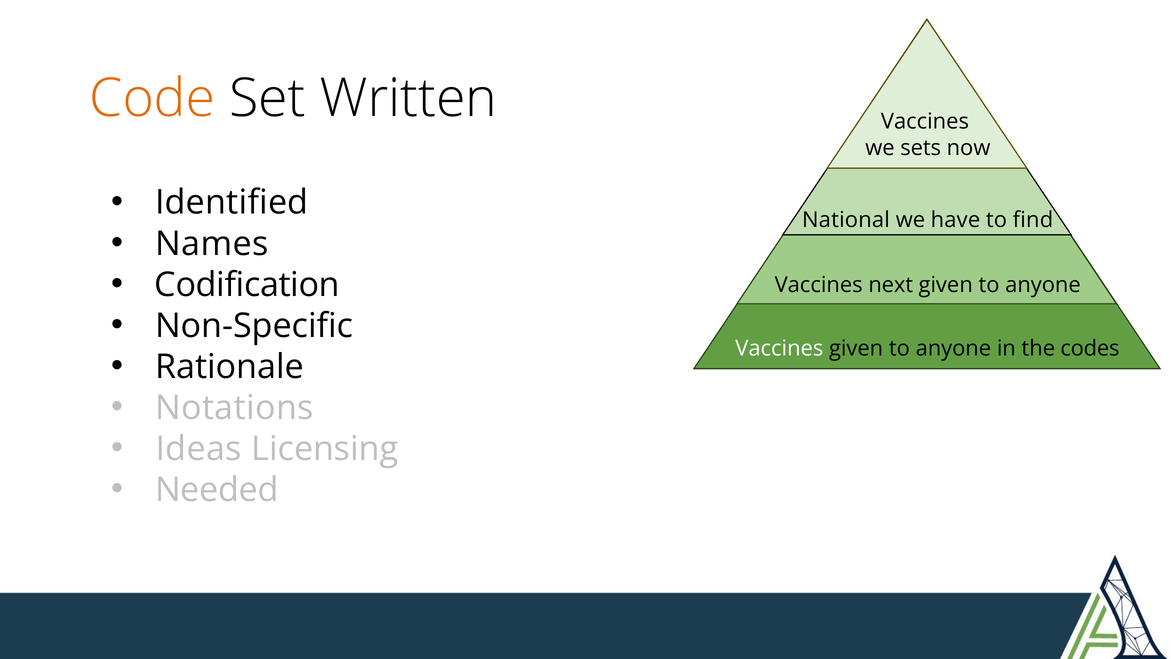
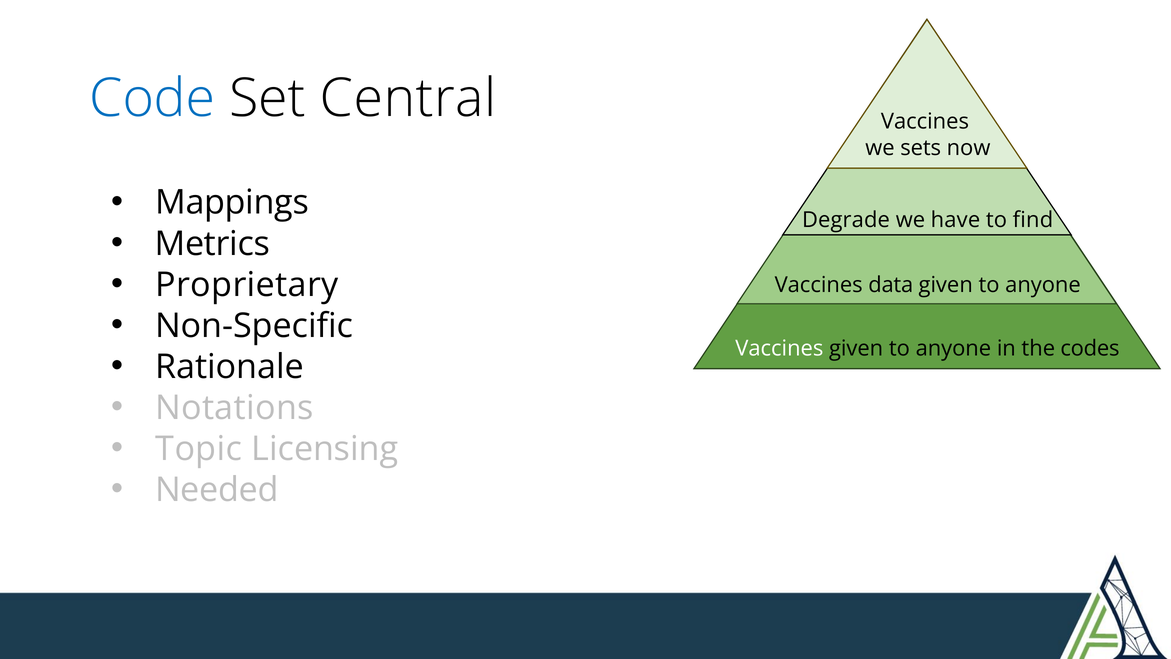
Code colour: orange -> blue
Written: Written -> Central
Identified: Identified -> Mappings
National: National -> Degrade
Names: Names -> Metrics
Codification: Codification -> Proprietary
next: next -> data
Ideas: Ideas -> Topic
